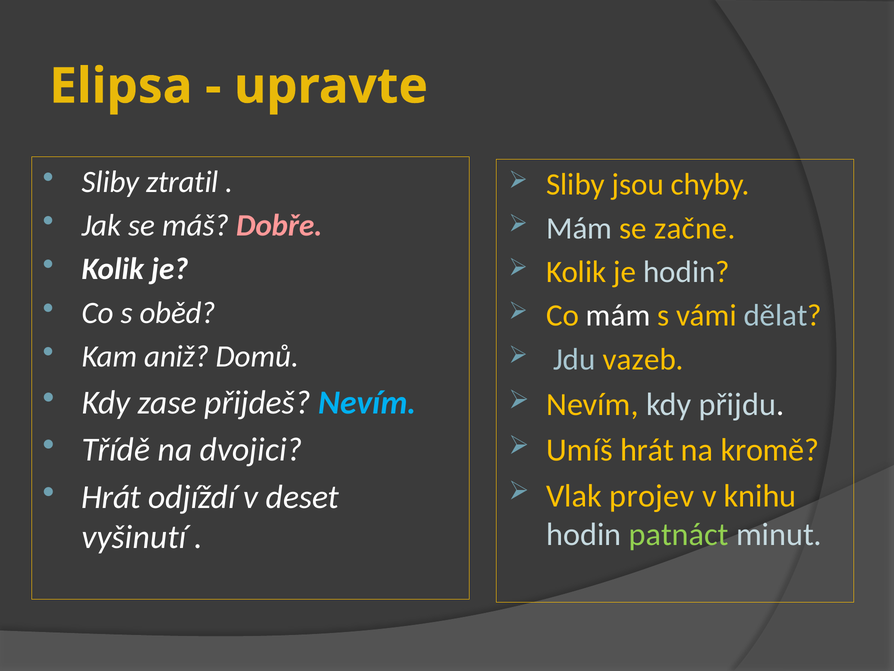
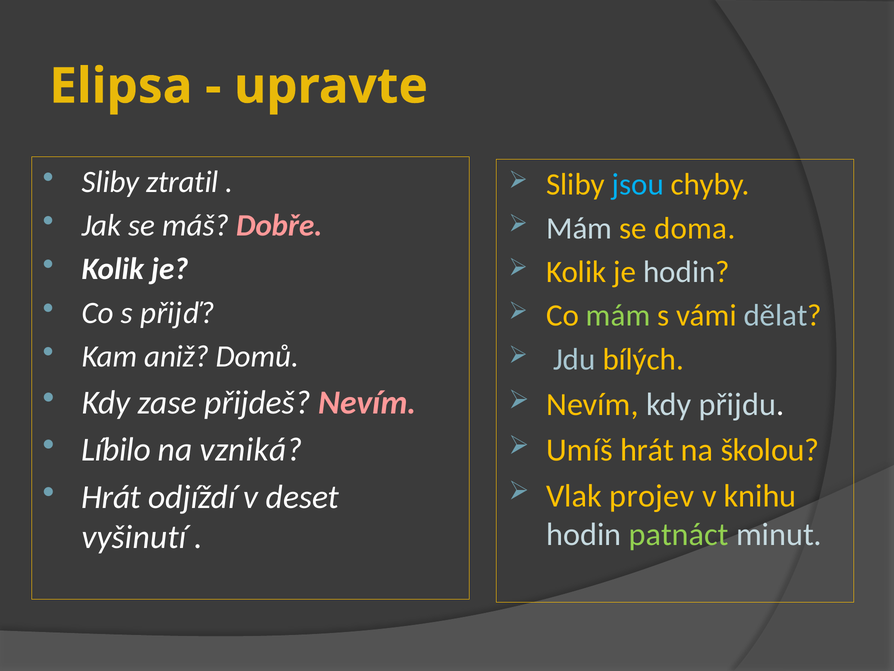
jsou colour: yellow -> light blue
začne: začne -> doma
oběd: oběd -> přijď
mám at (618, 315) colour: white -> light green
vazeb: vazeb -> bílých
Nevím at (367, 402) colour: light blue -> pink
Třídě: Třídě -> Líbilo
dvojici: dvojici -> vzniká
kromě: kromě -> školou
